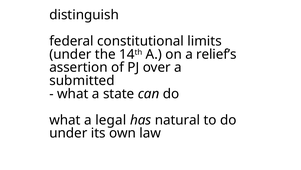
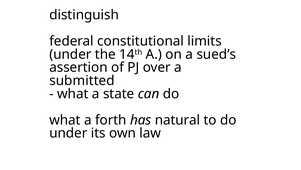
relief’s: relief’s -> sued’s
legal: legal -> forth
